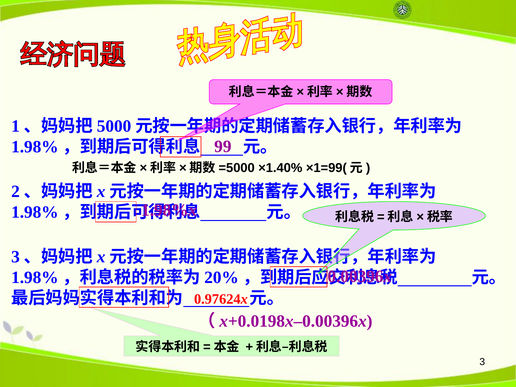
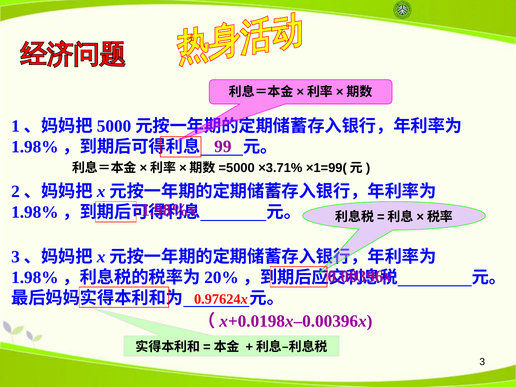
×1.40%: ×1.40% -> ×3.71%
